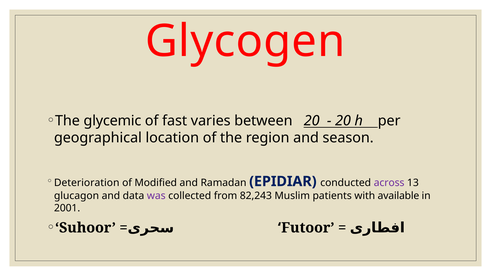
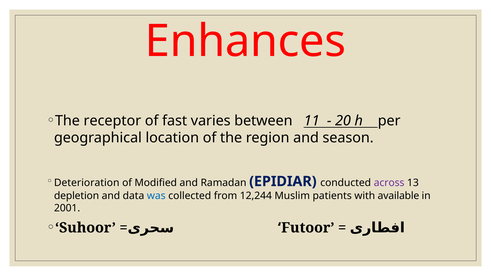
Glycogen: Glycogen -> Enhances
glycemic: glycemic -> receptor
between 20: 20 -> 11
glucagon: glucagon -> depletion
was colour: purple -> blue
82,243: 82,243 -> 12,244
